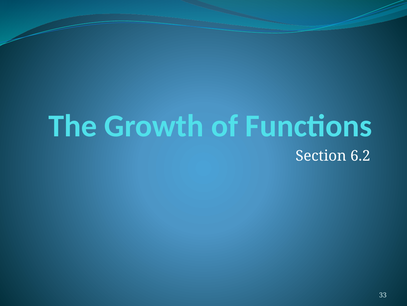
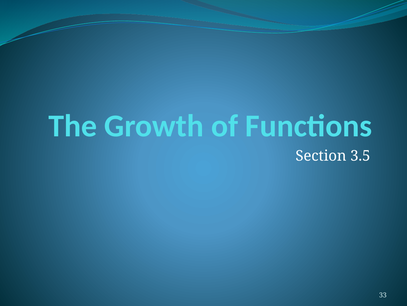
6.2: 6.2 -> 3.5
